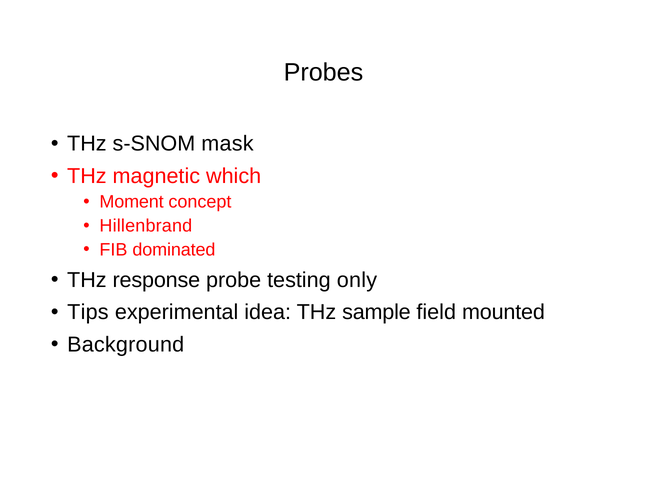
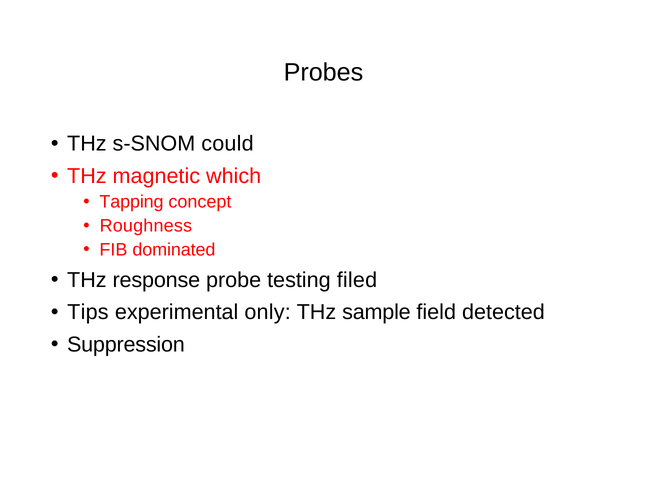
mask: mask -> could
Moment: Moment -> Tapping
Hillenbrand: Hillenbrand -> Roughness
only: only -> filed
idea: idea -> only
mounted: mounted -> detected
Background: Background -> Suppression
